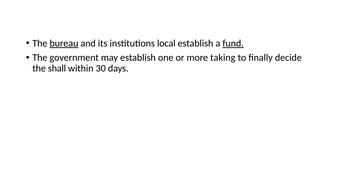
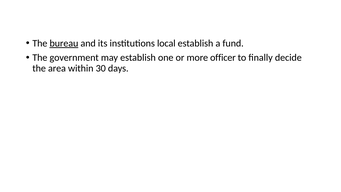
fund underline: present -> none
taking: taking -> officer
shall: shall -> area
